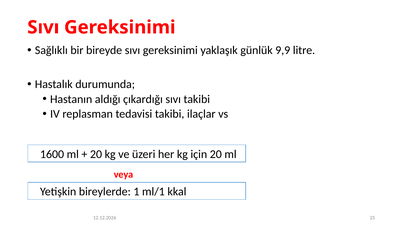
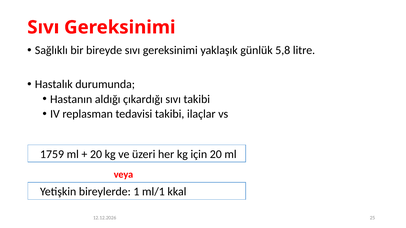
9,9: 9,9 -> 5,8
1600: 1600 -> 1759
